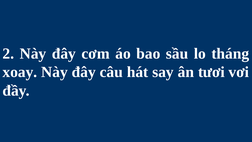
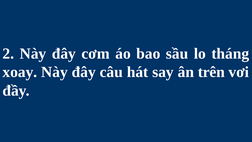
tươi: tươi -> trên
